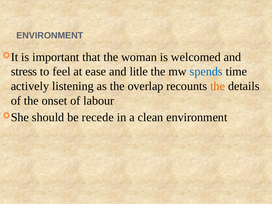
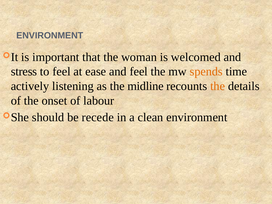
and litle: litle -> feel
spends colour: blue -> orange
overlap: overlap -> midline
